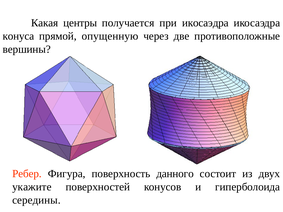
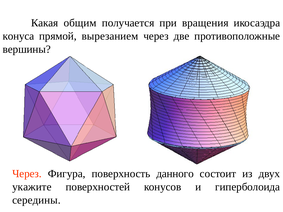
центры: центры -> общим
при икосаэдра: икосаэдра -> вращения
опущенную: опущенную -> вырезанием
Ребер at (27, 174): Ребер -> Через
